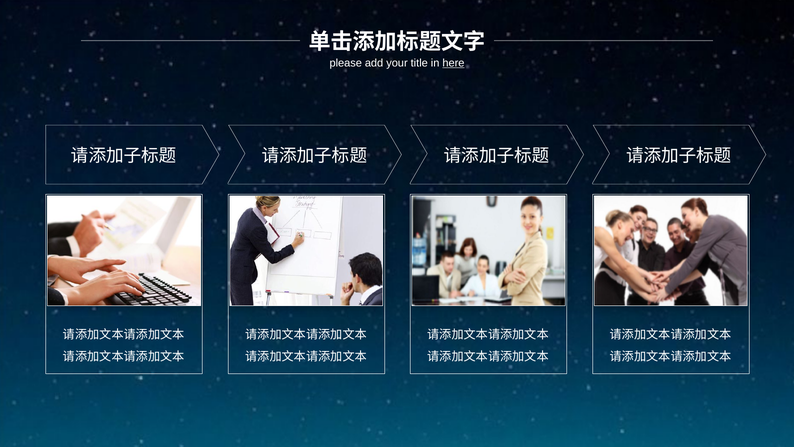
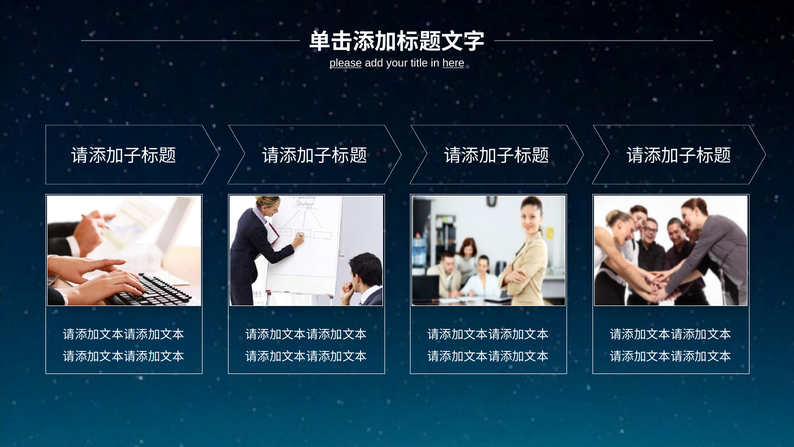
please underline: none -> present
